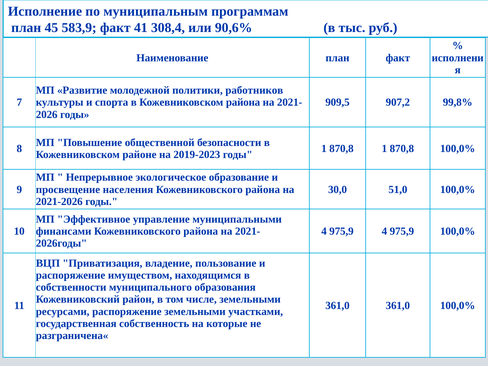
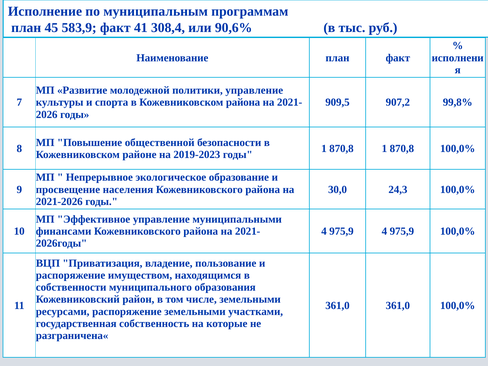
политики работников: работников -> управление
51,0: 51,0 -> 24,3
